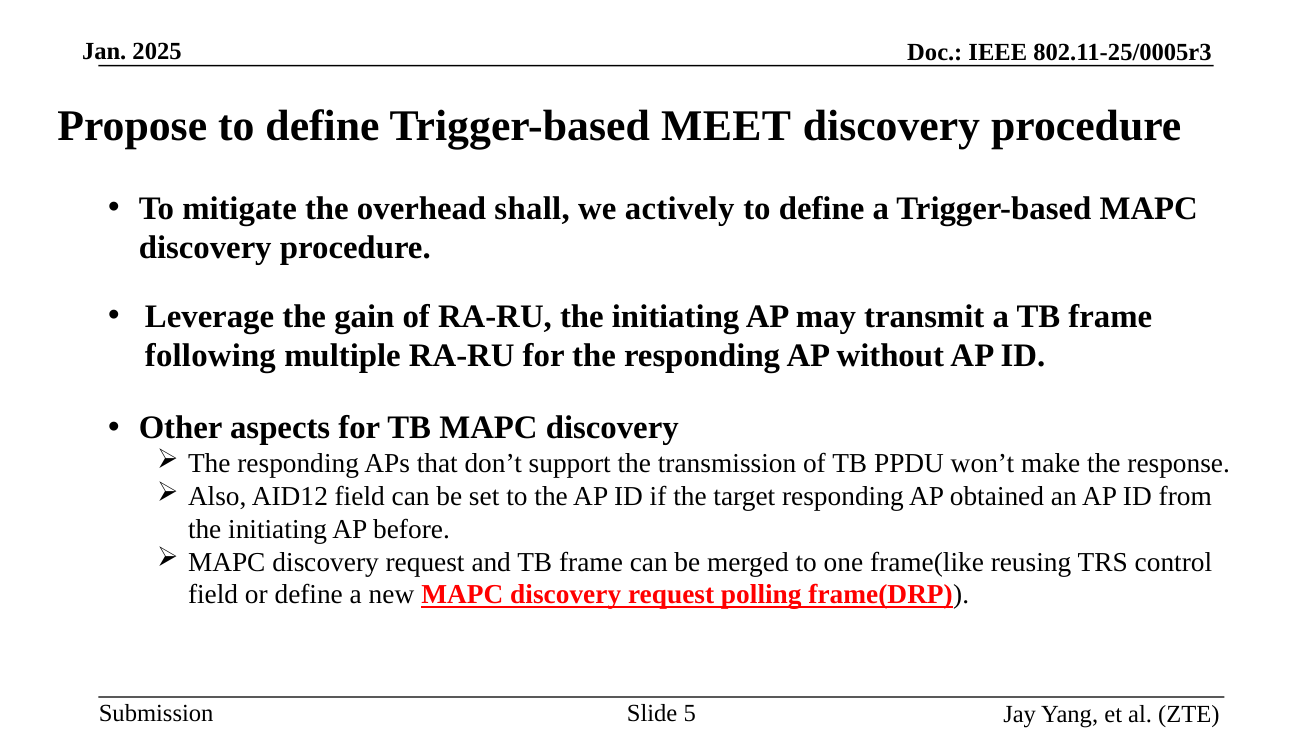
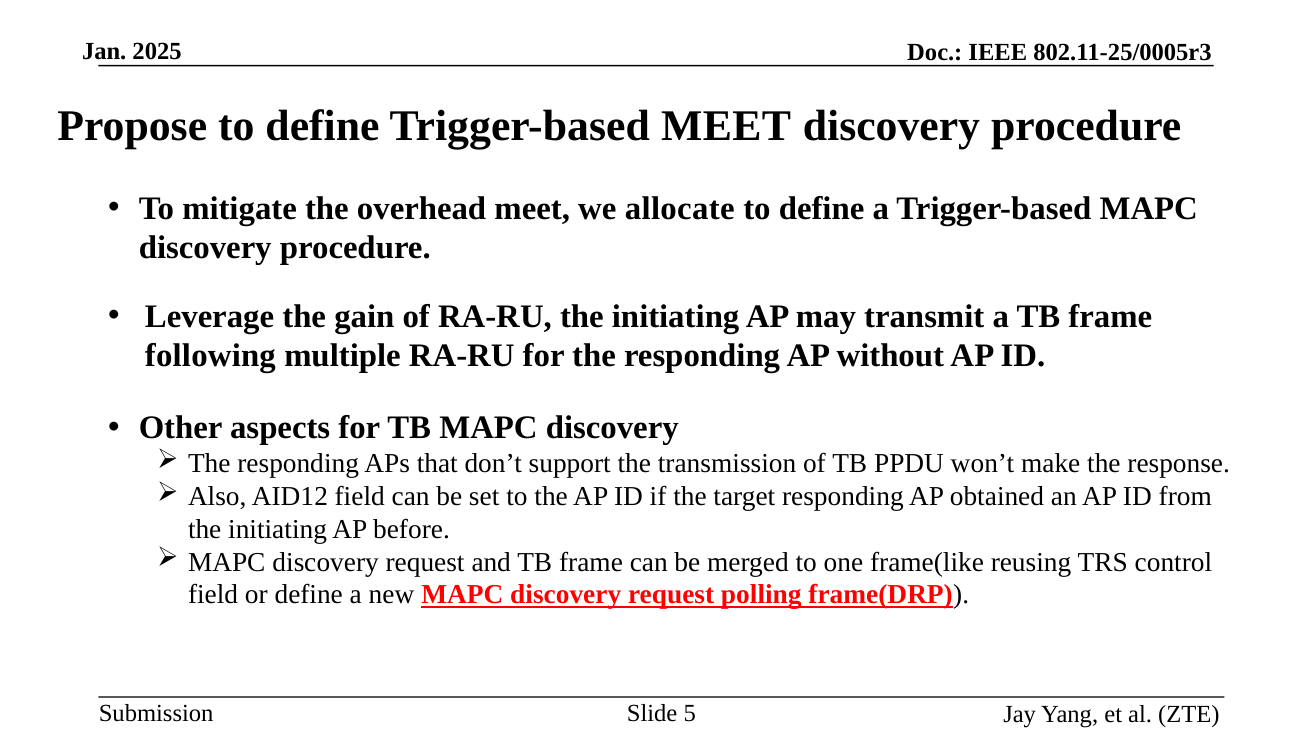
overhead shall: shall -> meet
actively: actively -> allocate
